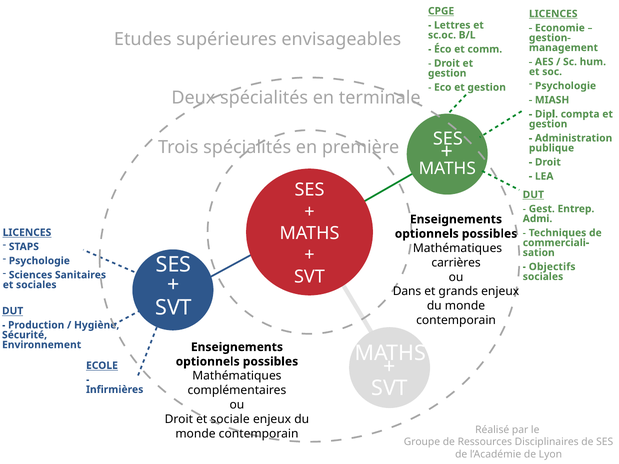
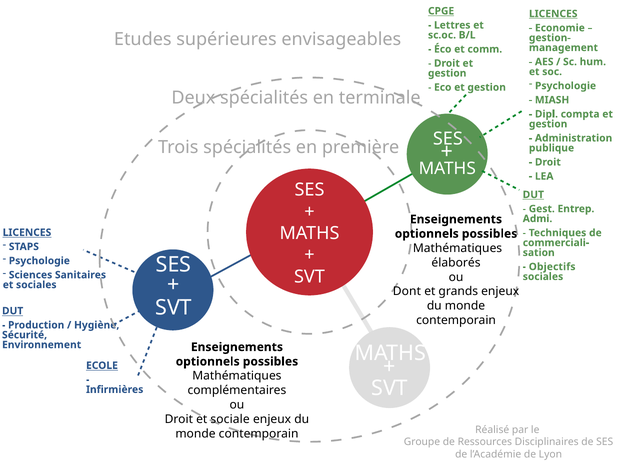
carrières: carrières -> élaborés
Dans: Dans -> Dont
